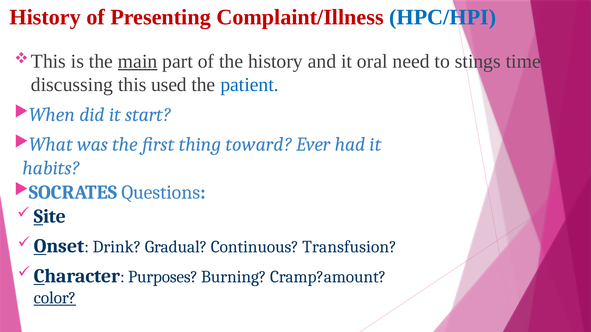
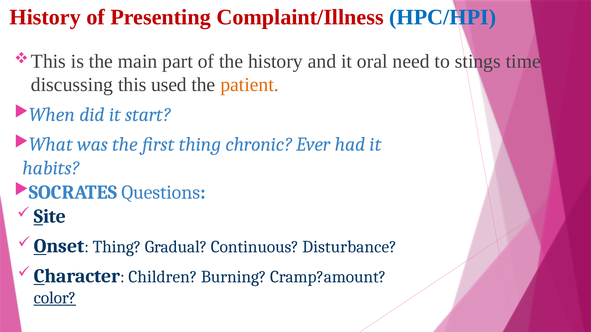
main underline: present -> none
patient colour: blue -> orange
toward: toward -> chronic
Drink at (117, 247): Drink -> Thing
Transfusion: Transfusion -> Disturbance
Purposes: Purposes -> Children
